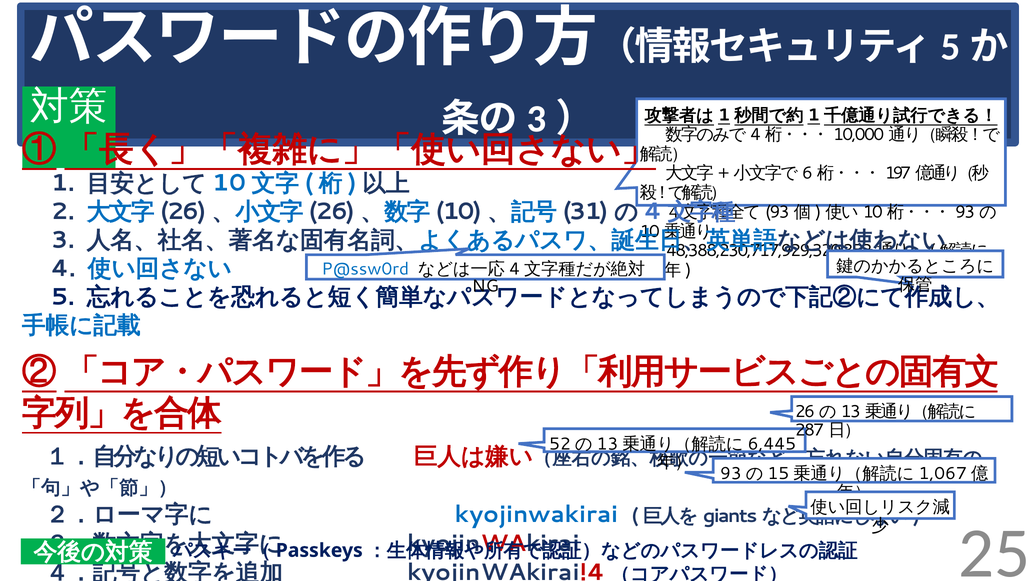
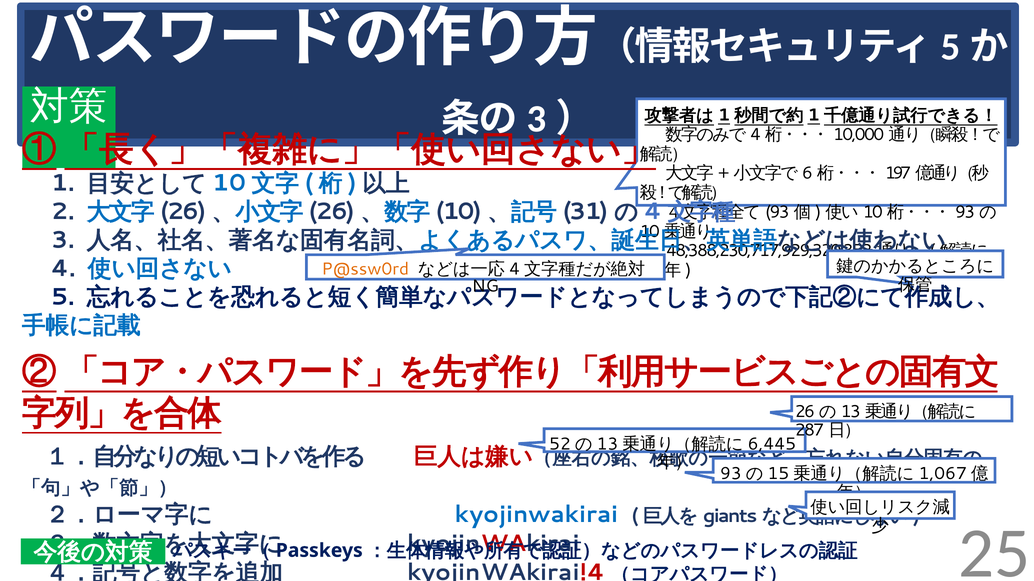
P@ssw0rd colour: blue -> orange
